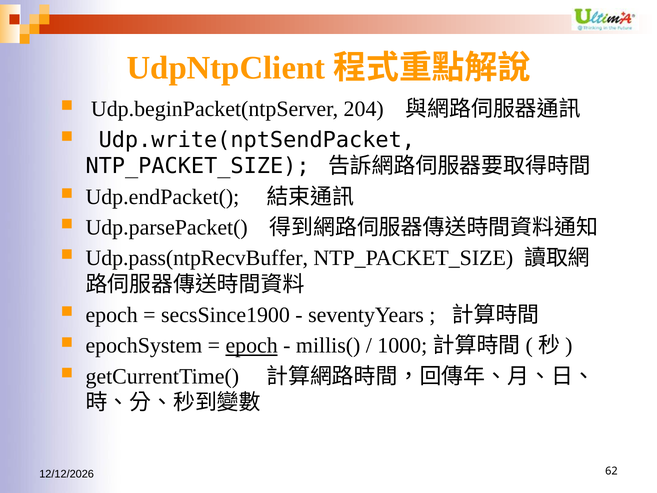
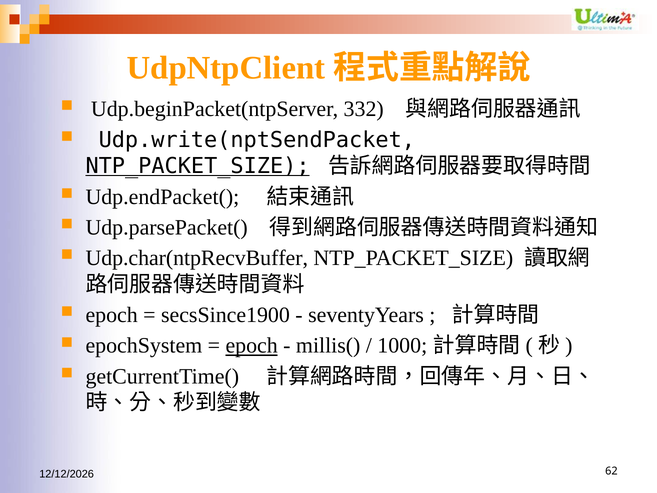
204: 204 -> 332
NTP_PACKET_SIZE at (198, 166) underline: none -> present
Udp.pass(ntpRecvBuffer: Udp.pass(ntpRecvBuffer -> Udp.char(ntpRecvBuffer
